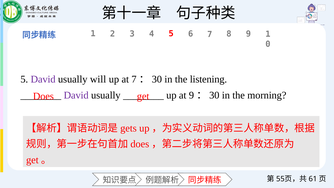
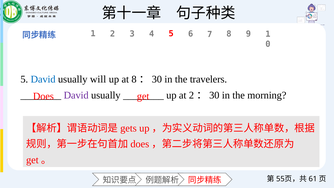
David at (43, 79) colour: purple -> blue
at 7: 7 -> 8
listening: listening -> travelers
at 9: 9 -> 2
